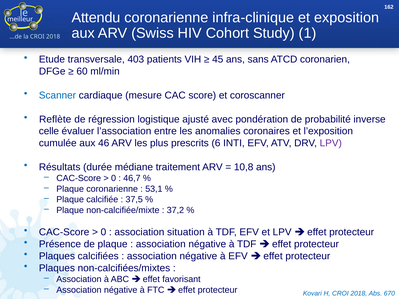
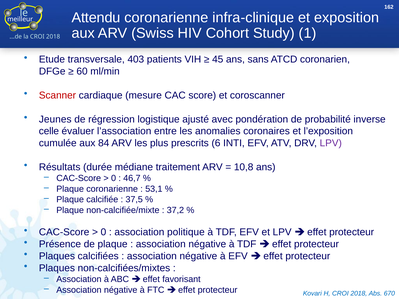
Scanner colour: blue -> red
Reflète: Reflète -> Jeunes
46: 46 -> 84
situation: situation -> politique
